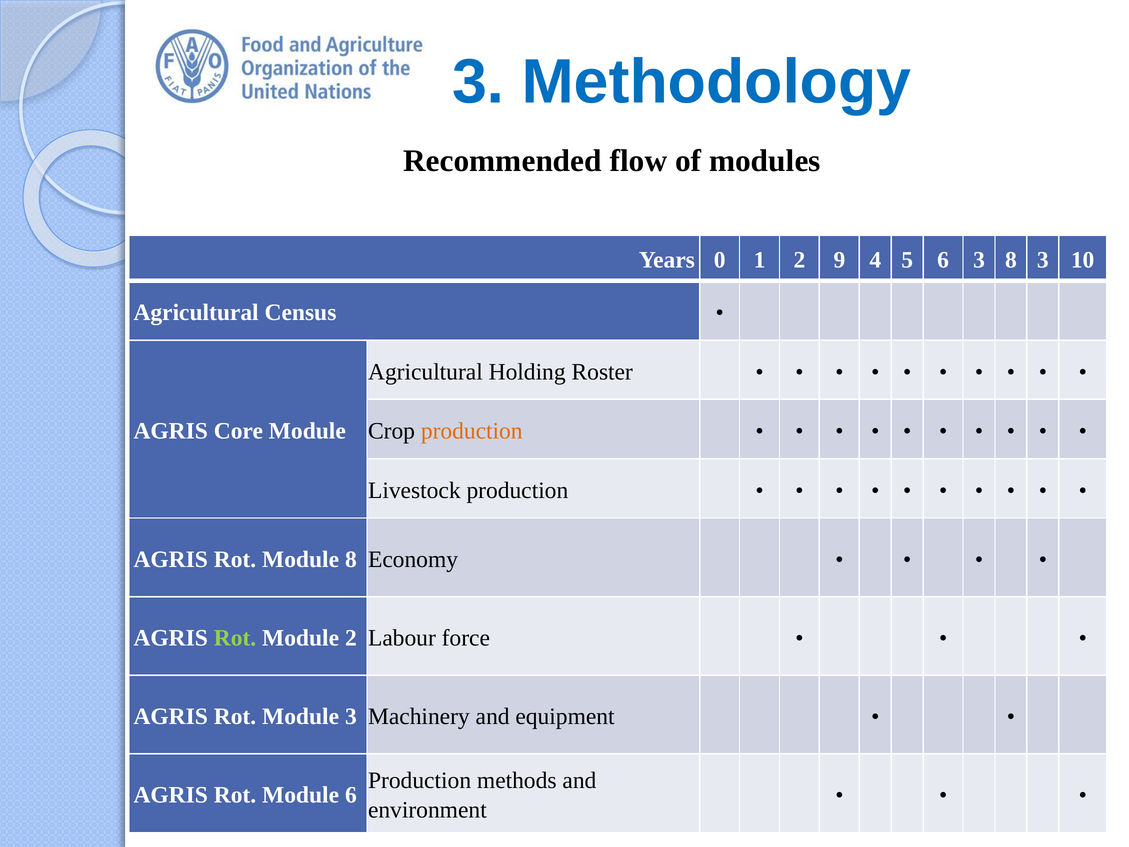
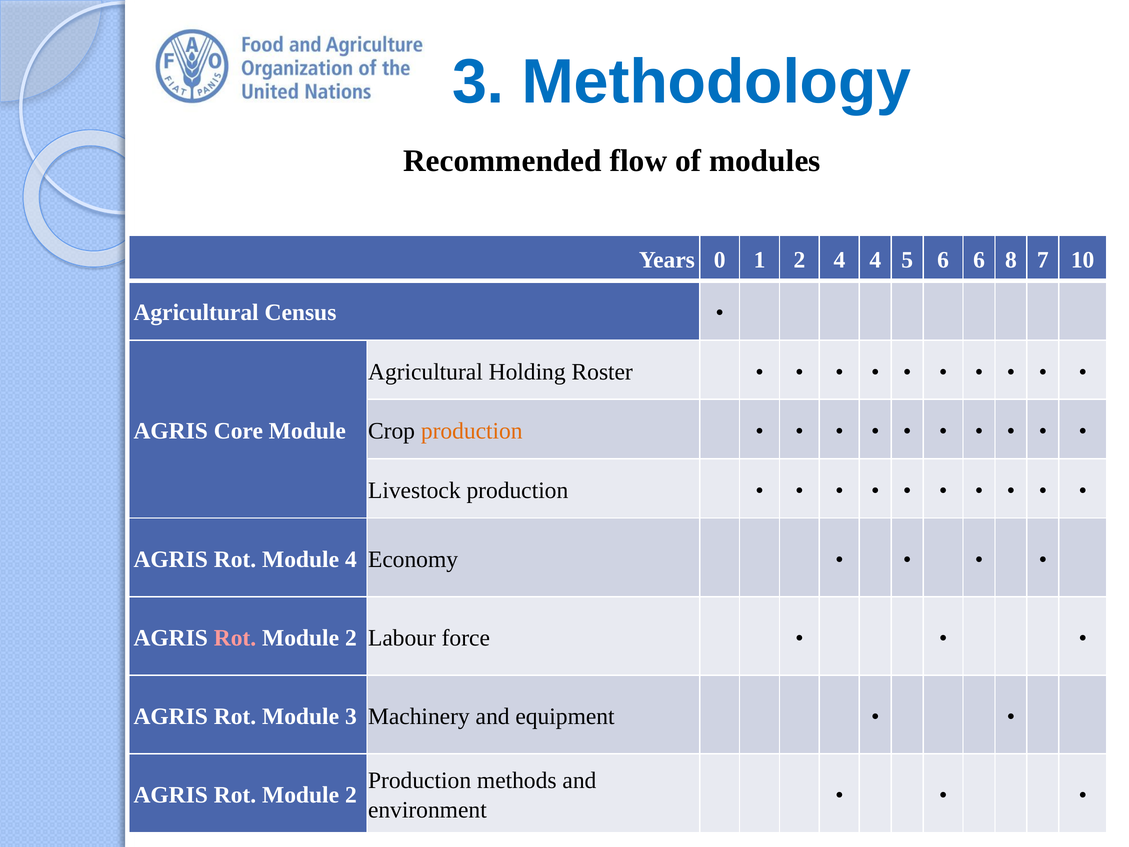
2 9: 9 -> 4
6 3: 3 -> 6
8 3: 3 -> 7
Module 8: 8 -> 4
Rot at (235, 638) colour: light green -> pink
6 at (351, 795): 6 -> 2
